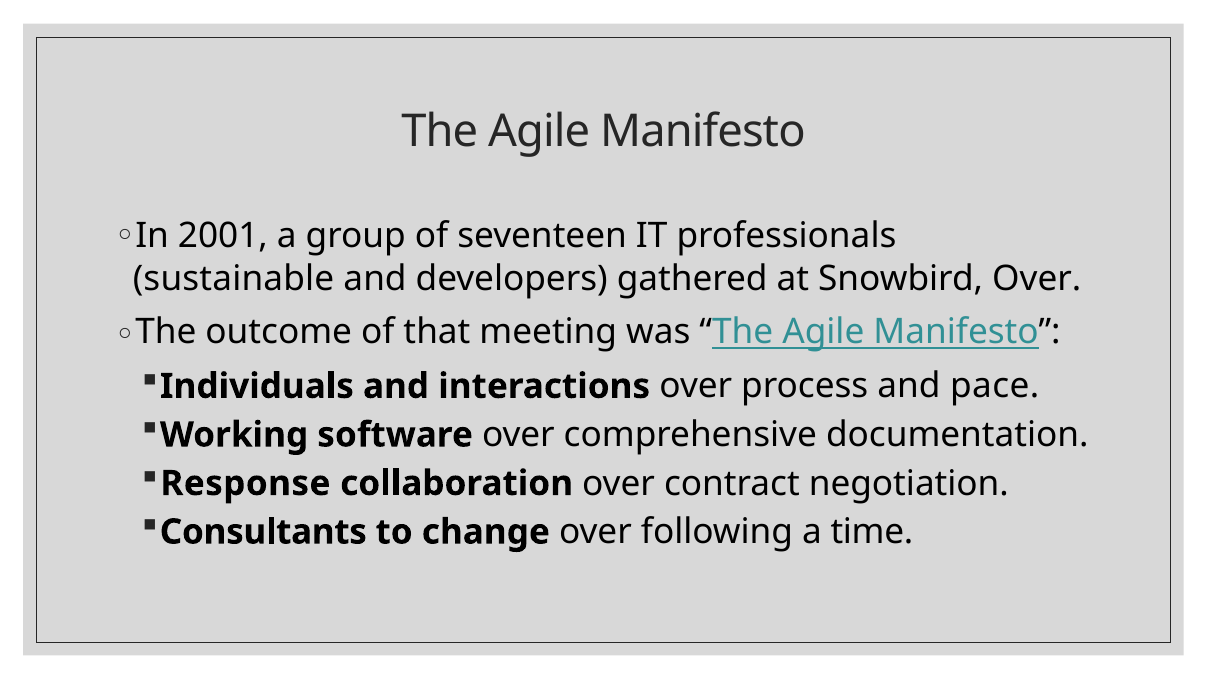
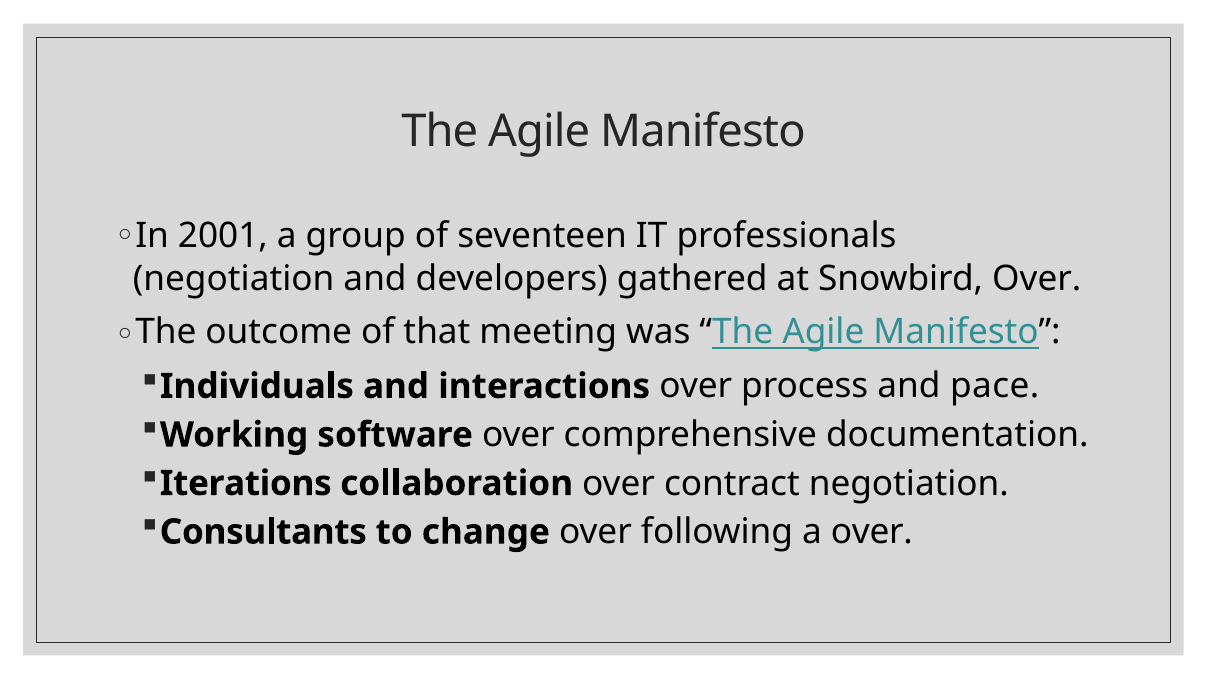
sustainable at (234, 279): sustainable -> negotiation
Response: Response -> Iterations
a time: time -> over
